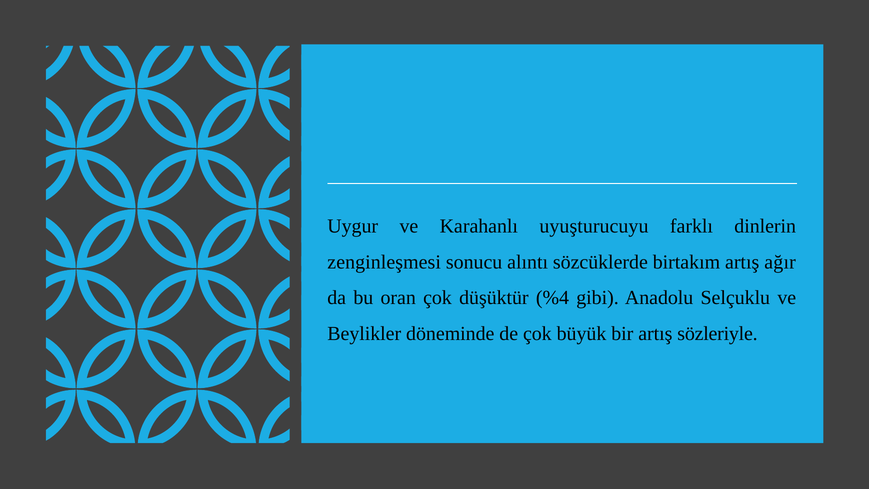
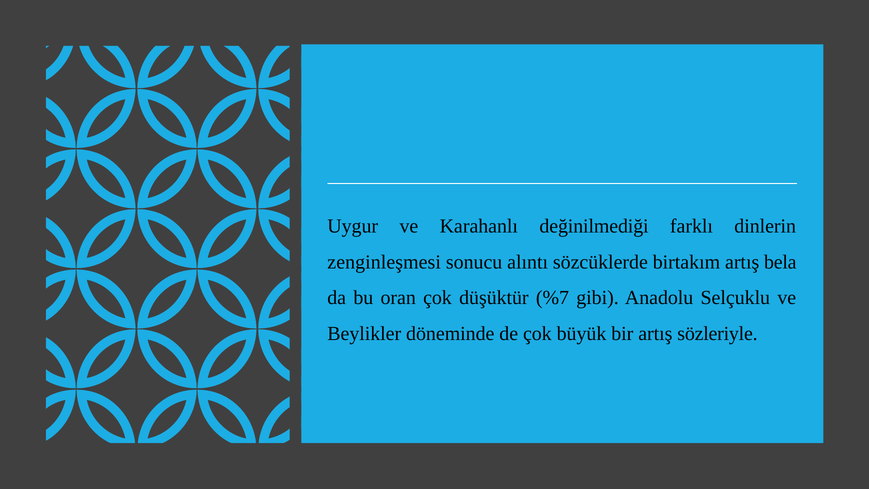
uyuşturucuyu: uyuşturucuyu -> değinilmediği
ağır: ağır -> bela
%4: %4 -> %7
